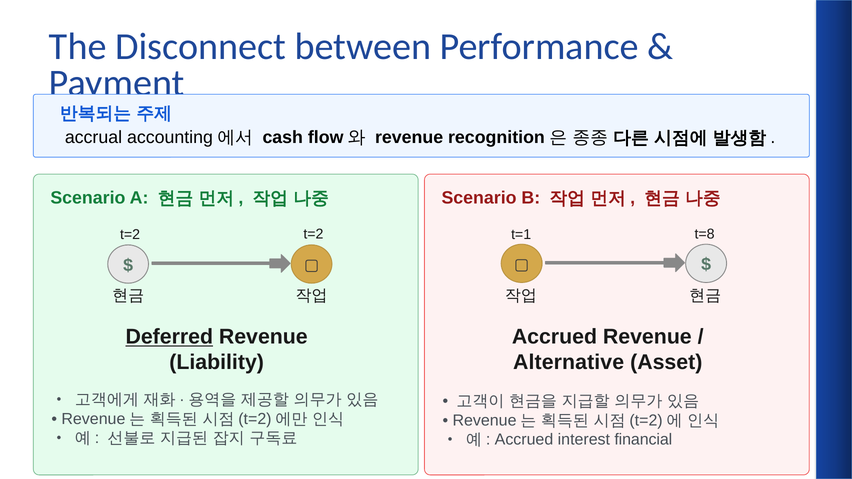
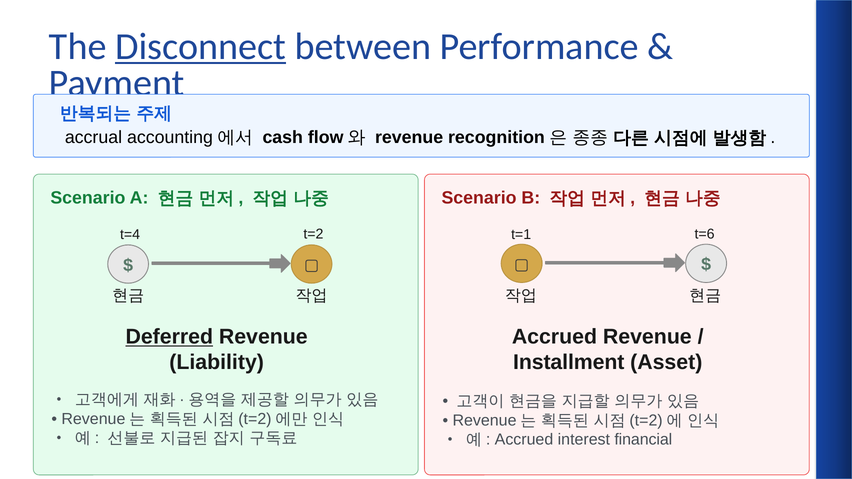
Disconnect underline: none -> present
t=2 at (130, 235): t=2 -> t=4
t=8: t=8 -> t=6
Alternative: Alternative -> Installment
